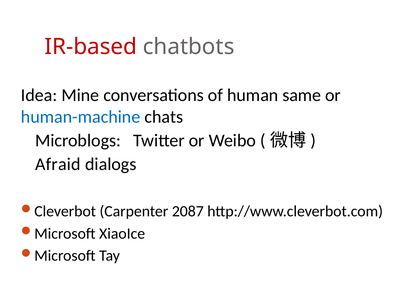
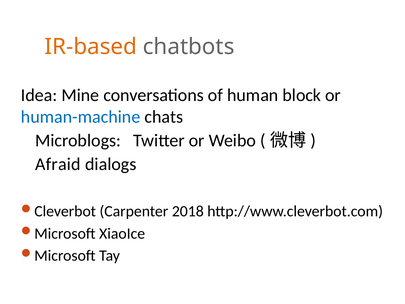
IR-based colour: red -> orange
same: same -> block
2087: 2087 -> 2018
